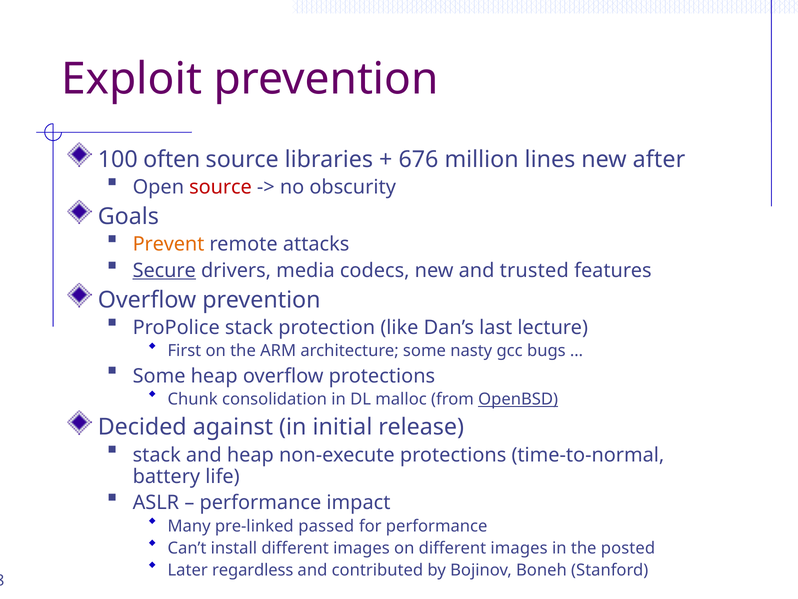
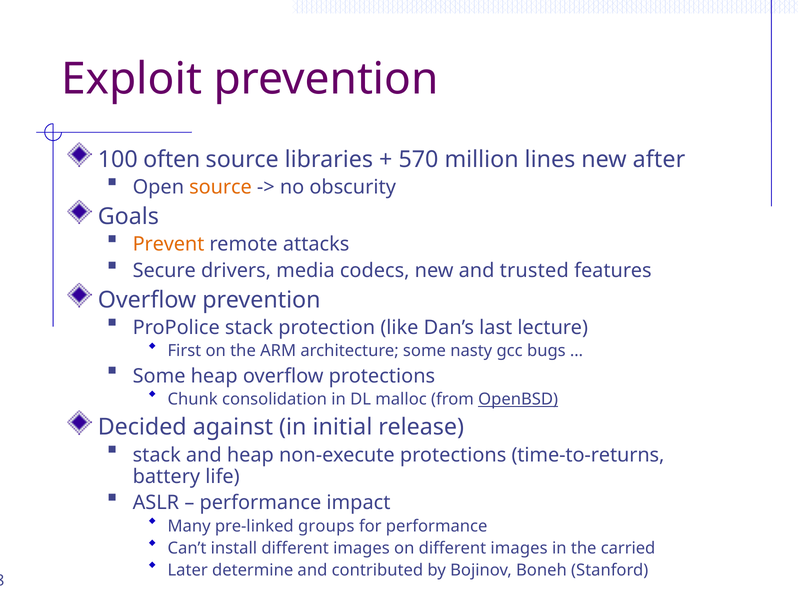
676: 676 -> 570
source at (220, 187) colour: red -> orange
Secure underline: present -> none
time-to-normal: time-to-normal -> time-to-returns
passed: passed -> groups
posted: posted -> carried
regardless: regardless -> determine
